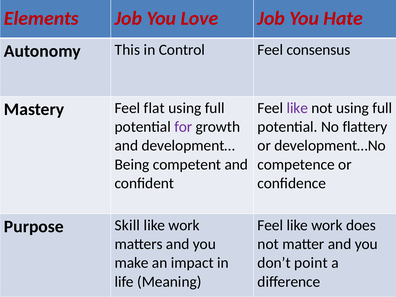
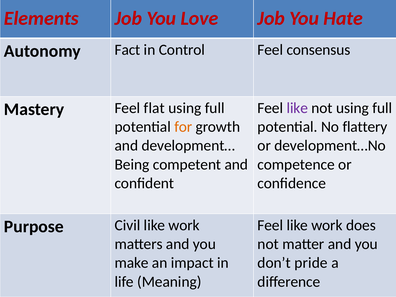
This: This -> Fact
for colour: purple -> orange
Skill: Skill -> Civil
point: point -> pride
